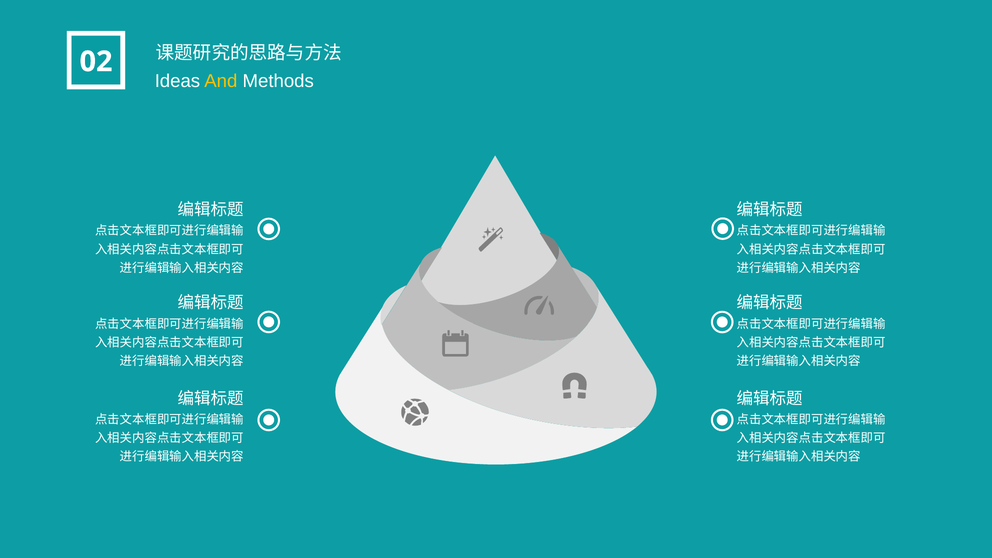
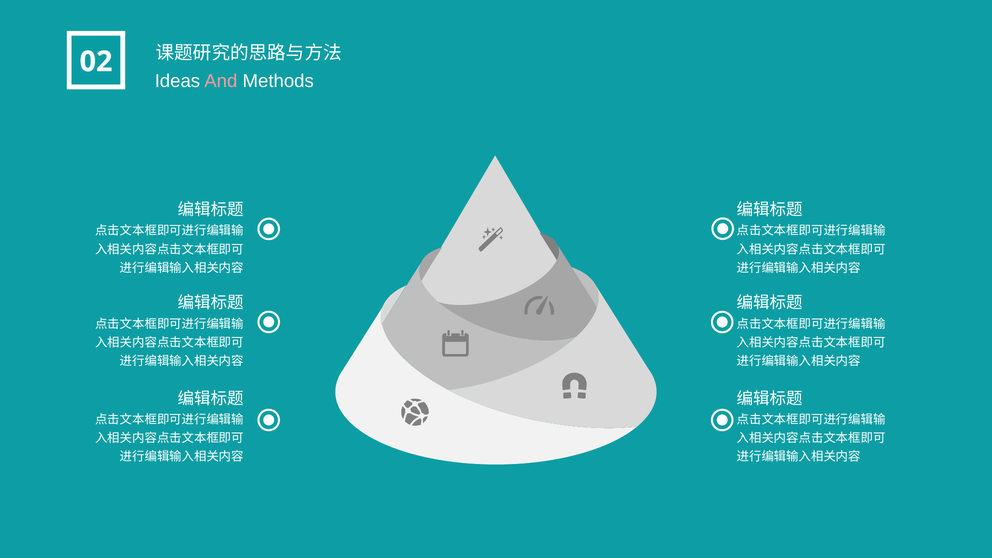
And colour: yellow -> pink
